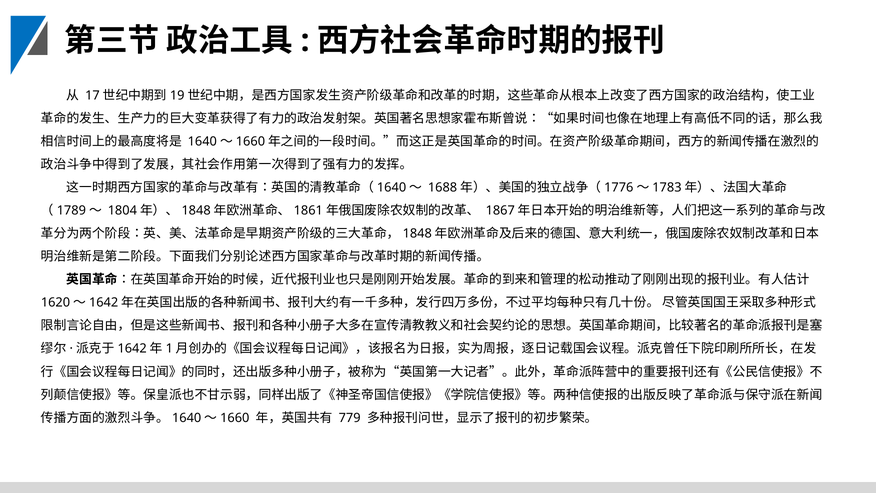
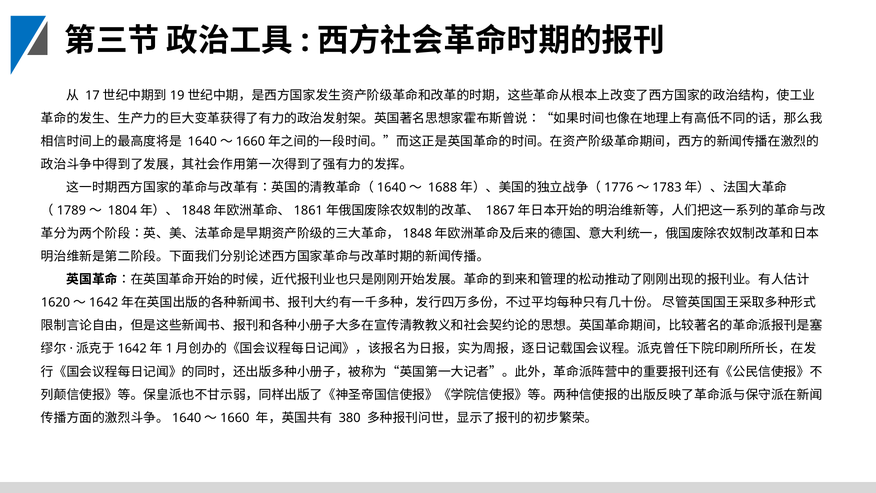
779: 779 -> 380
